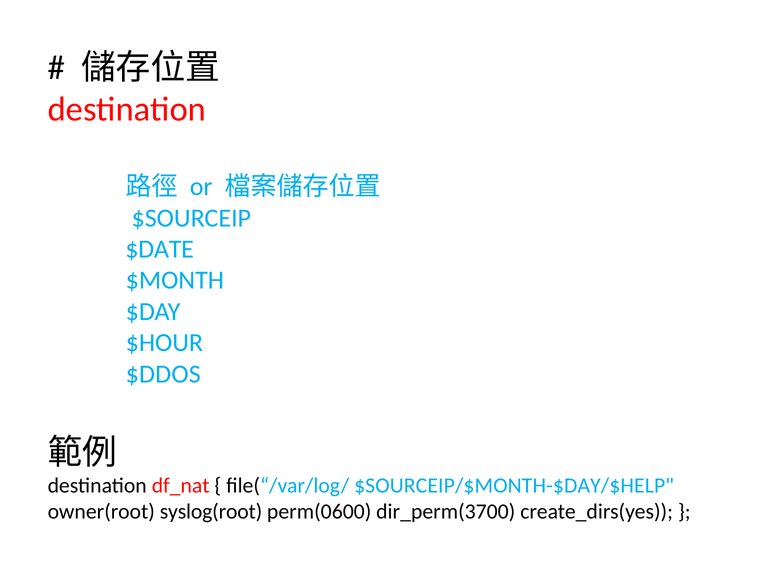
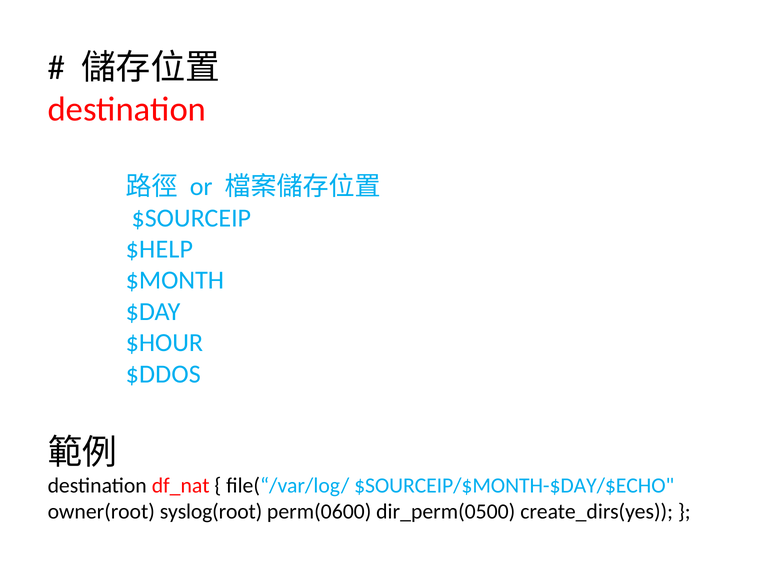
$DATE: $DATE -> $HELP
$SOURCEIP/$MONTH-$DAY/$HELP: $SOURCEIP/$MONTH-$DAY/$HELP -> $SOURCEIP/$MONTH-$DAY/$ECHO
dir_perm(3700: dir_perm(3700 -> dir_perm(0500
